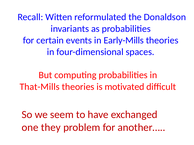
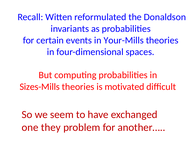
Early-Mills: Early-Mills -> Your-Mills
That-Mills: That-Mills -> Sizes-Mills
